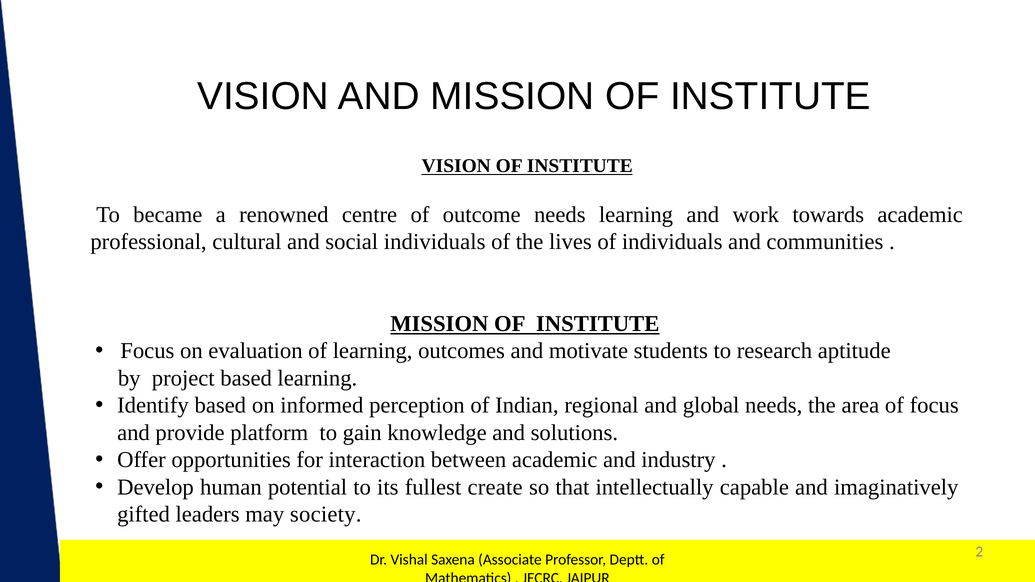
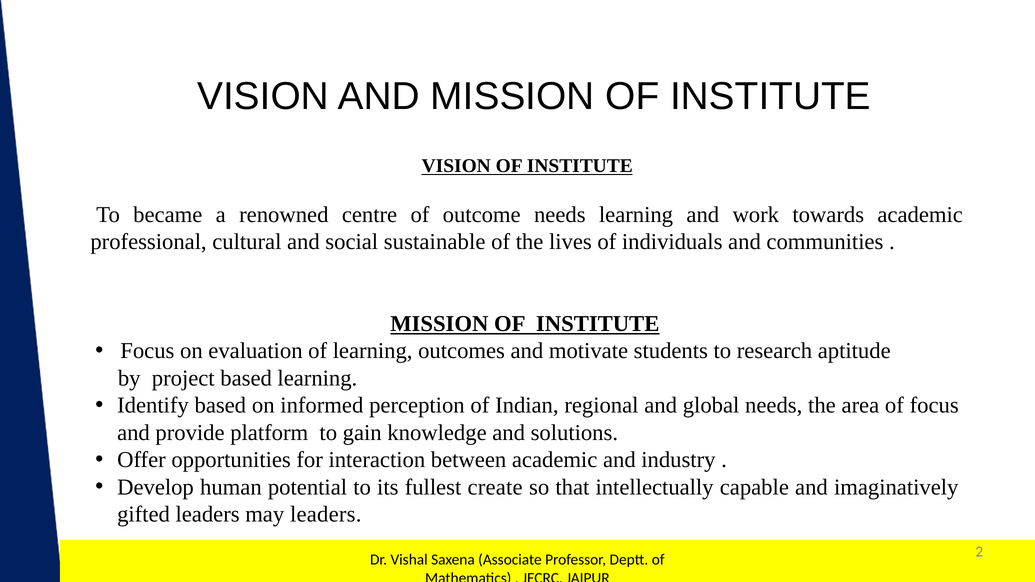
social individuals: individuals -> sustainable
may society: society -> leaders
